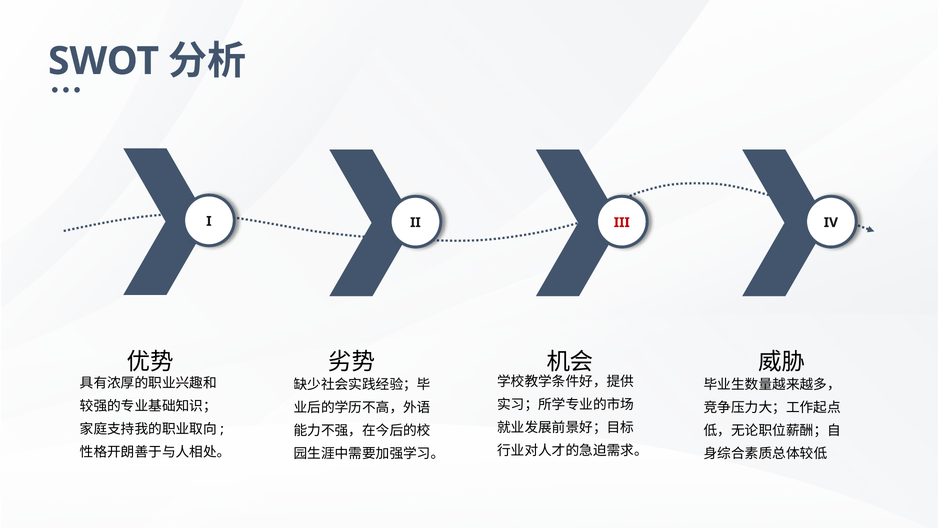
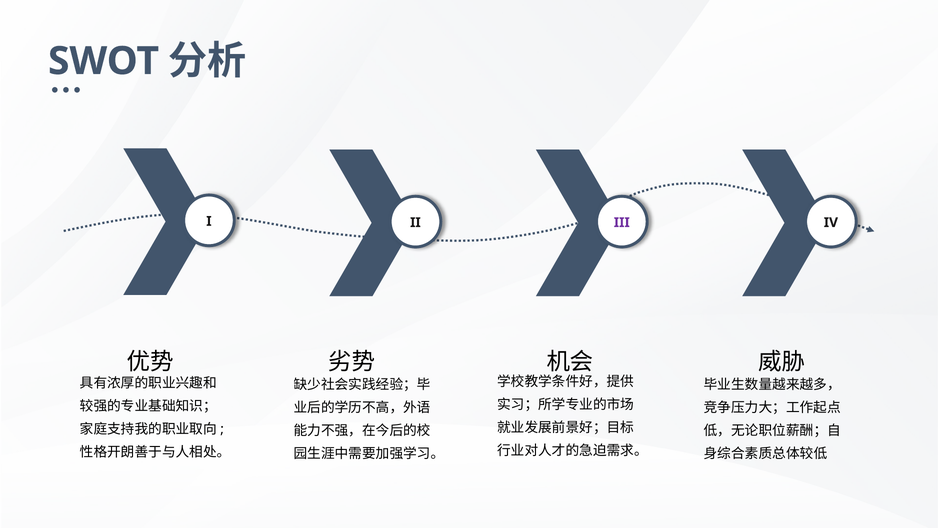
III colour: red -> purple
